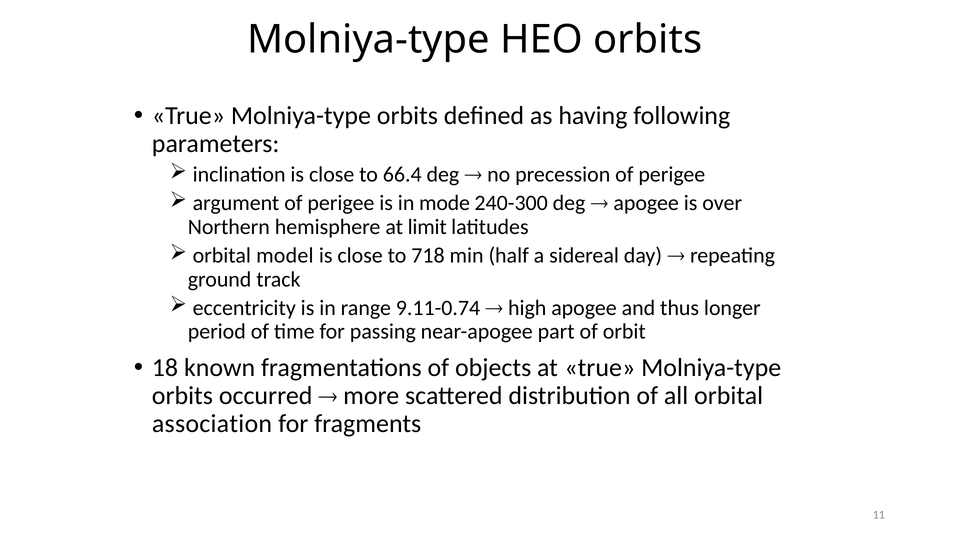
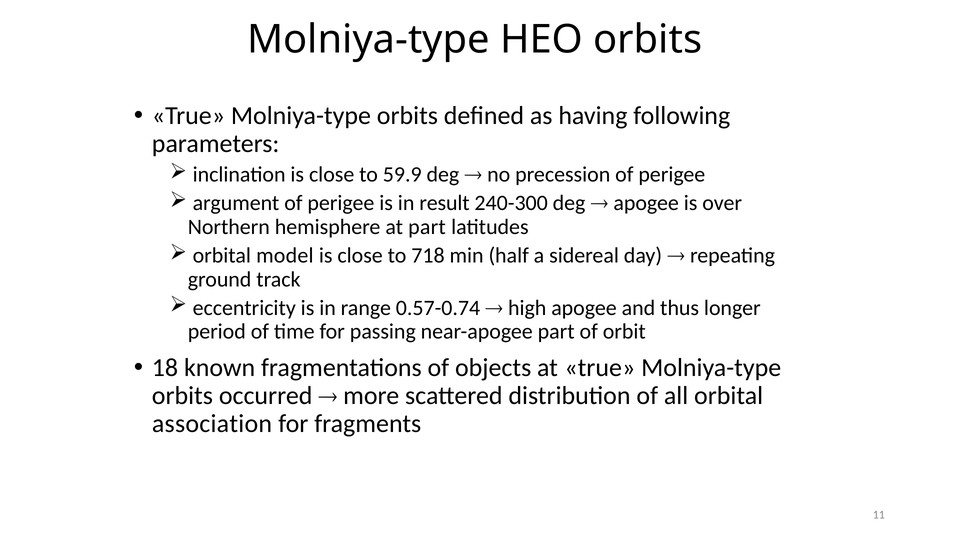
66.4: 66.4 -> 59.9
mode: mode -> result
at limit: limit -> part
9.11-0.74: 9.11-0.74 -> 0.57-0.74
